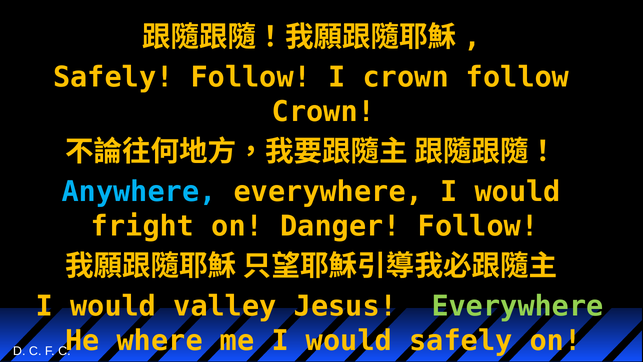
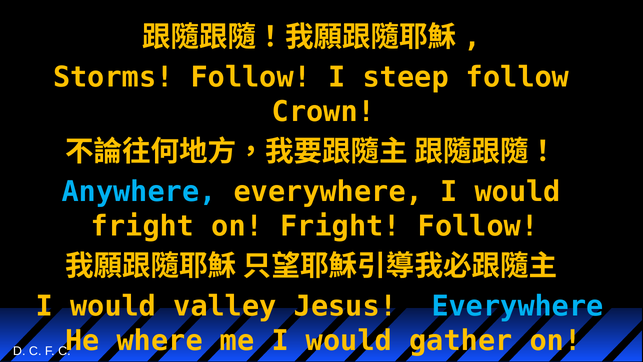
Safely at (113, 77): Safely -> Storms
I crown: crown -> steep
on Danger: Danger -> Fright
Everywhere at (518, 306) colour: light green -> light blue
would safely: safely -> gather
